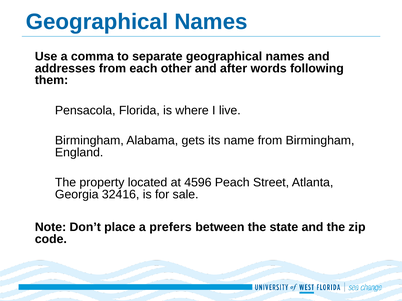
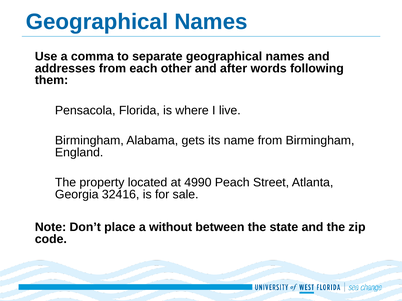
4596: 4596 -> 4990
prefers: prefers -> without
